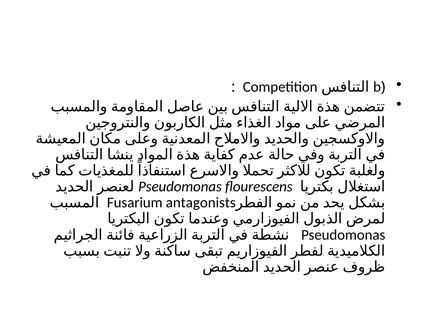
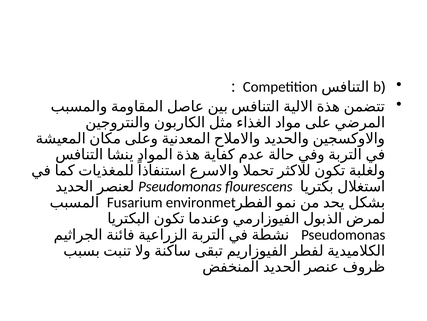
antagonists: antagonists -> environmet
